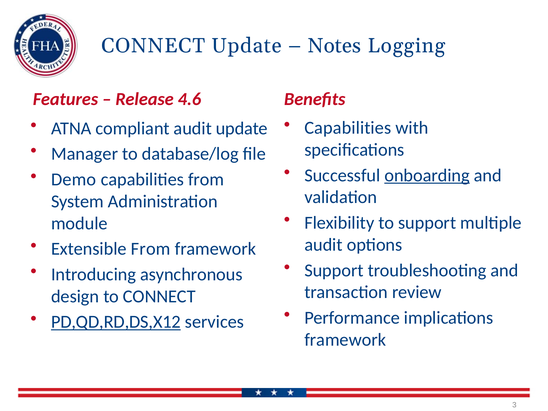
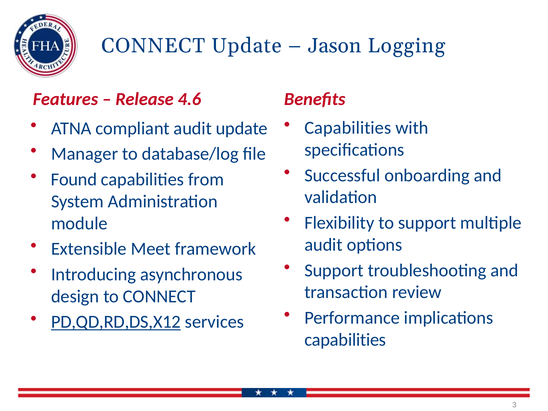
Notes: Notes -> Jason
onboarding underline: present -> none
Demo: Demo -> Found
Extensible From: From -> Meet
framework at (345, 340): framework -> capabilities
